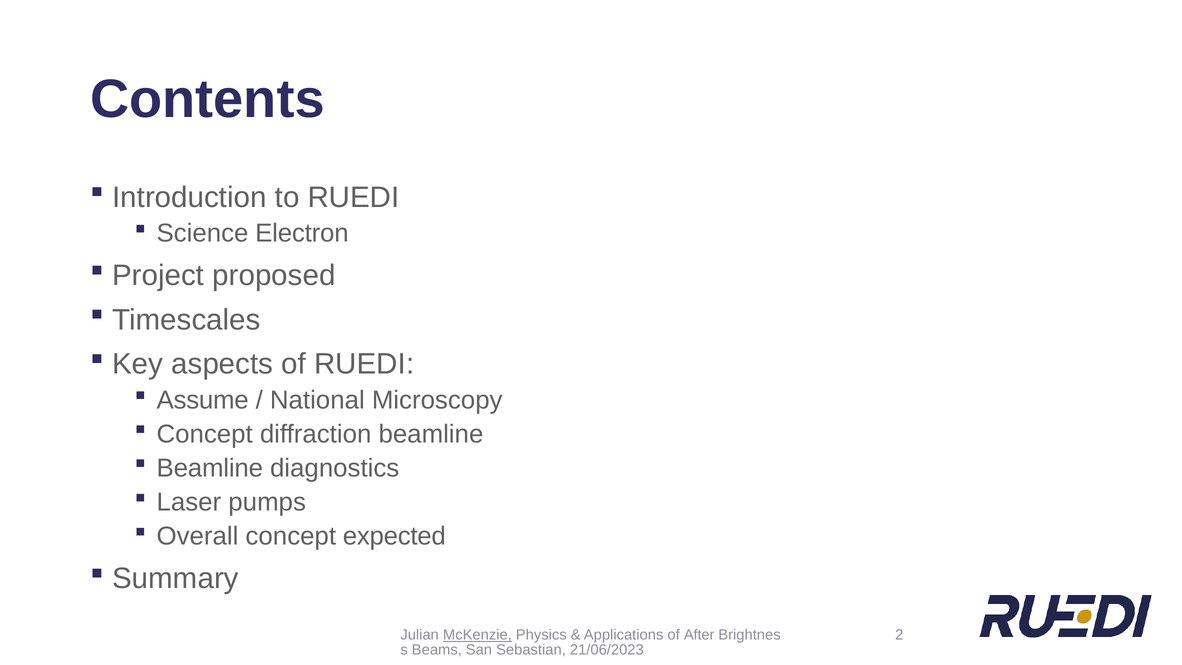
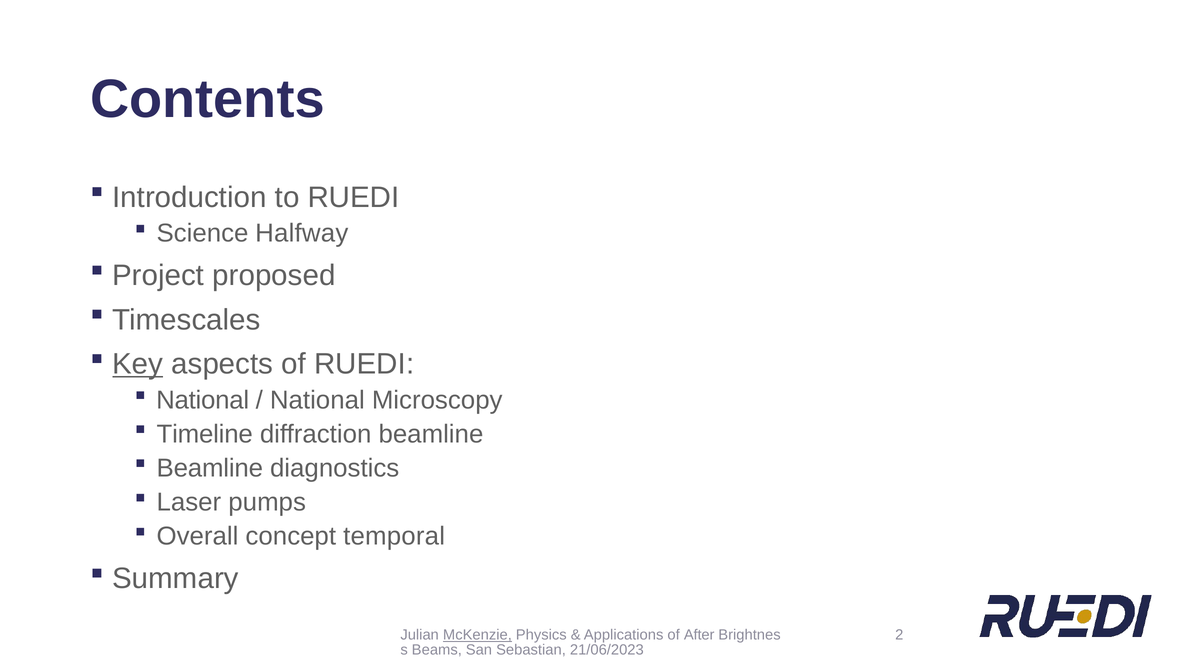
Electron: Electron -> Halfway
Key underline: none -> present
Assume at (203, 400): Assume -> National
Concept at (205, 434): Concept -> Timeline
expected: expected -> temporal
